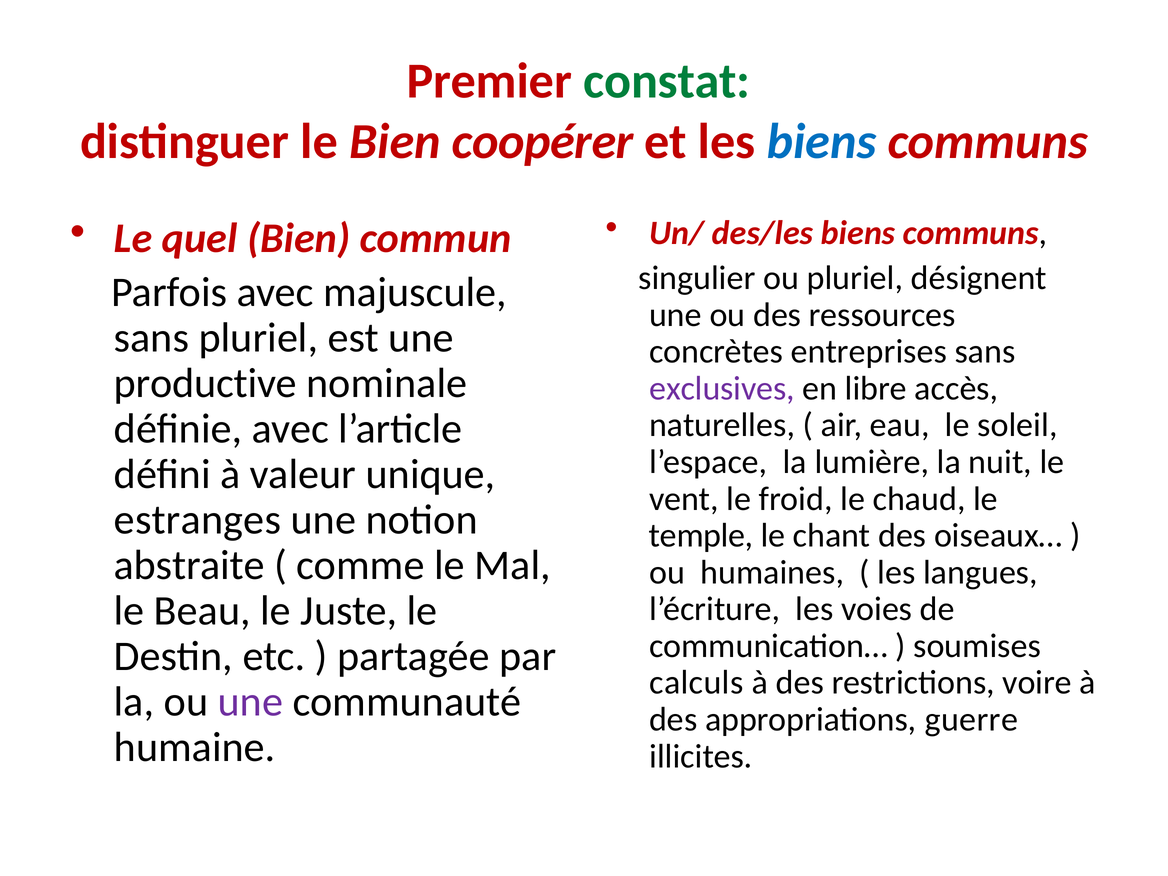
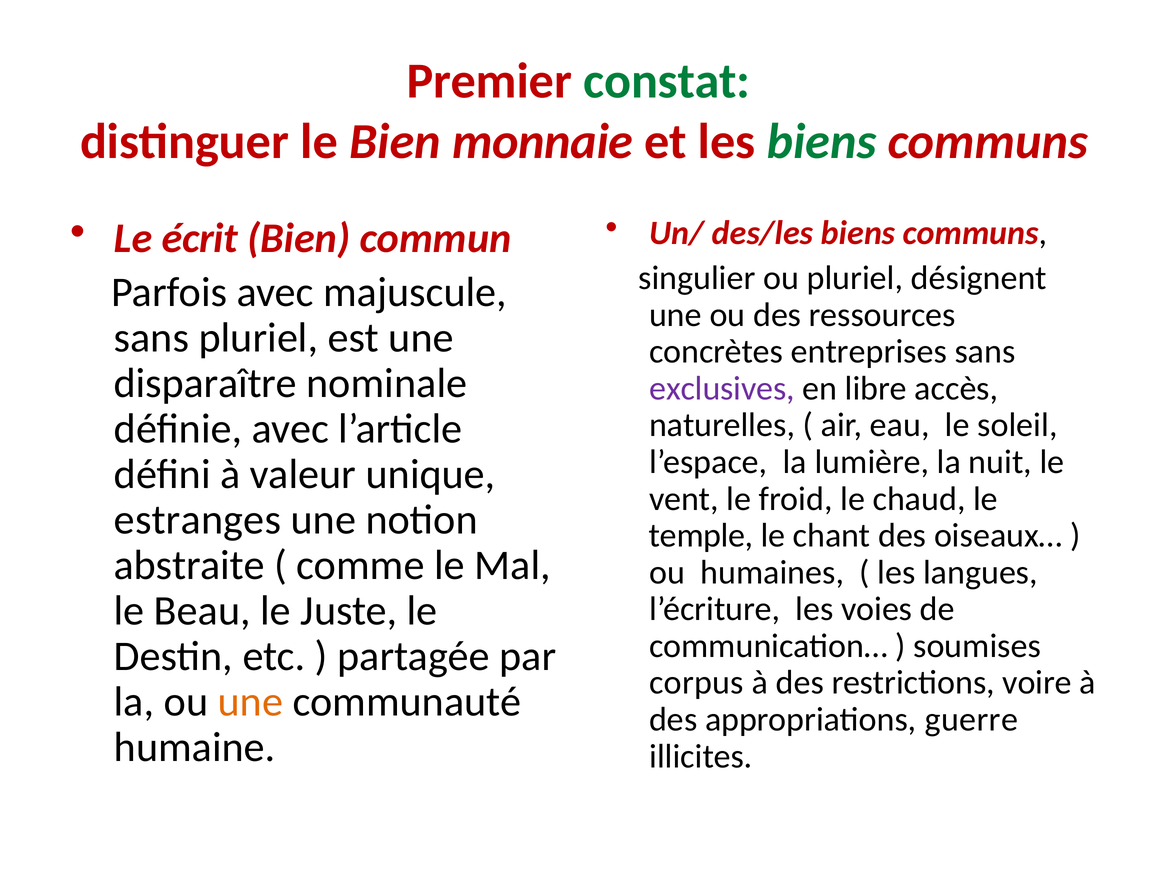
coopérer: coopérer -> monnaie
biens at (822, 142) colour: blue -> green
quel: quel -> écrit
productive: productive -> disparaître
calculs: calculs -> corpus
une at (250, 702) colour: purple -> orange
